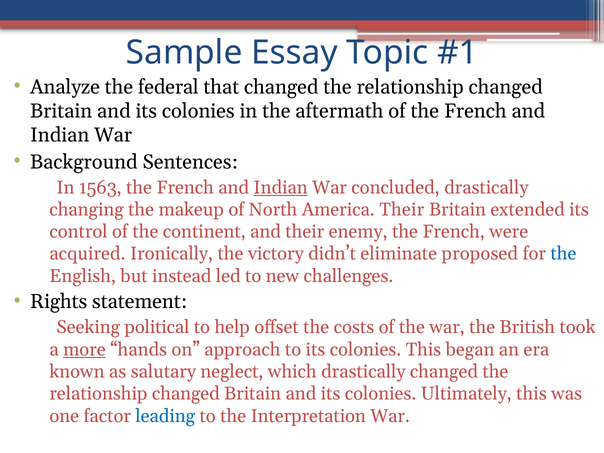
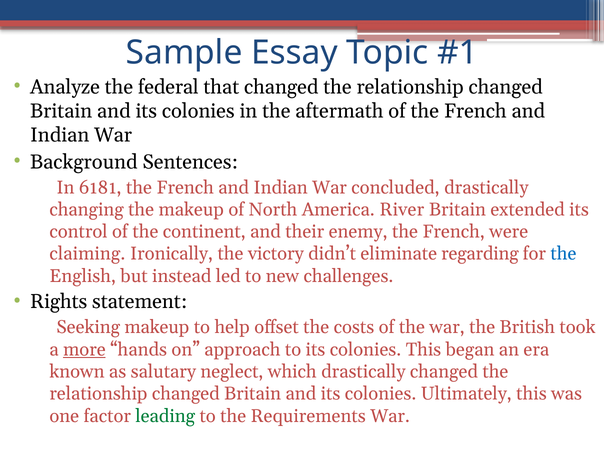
1563: 1563 -> 6181
Indian at (281, 187) underline: present -> none
America Their: Their -> River
acquired: acquired -> claiming
proposed: proposed -> regarding
Seeking political: political -> makeup
leading colour: blue -> green
Interpretation: Interpretation -> Requirements
